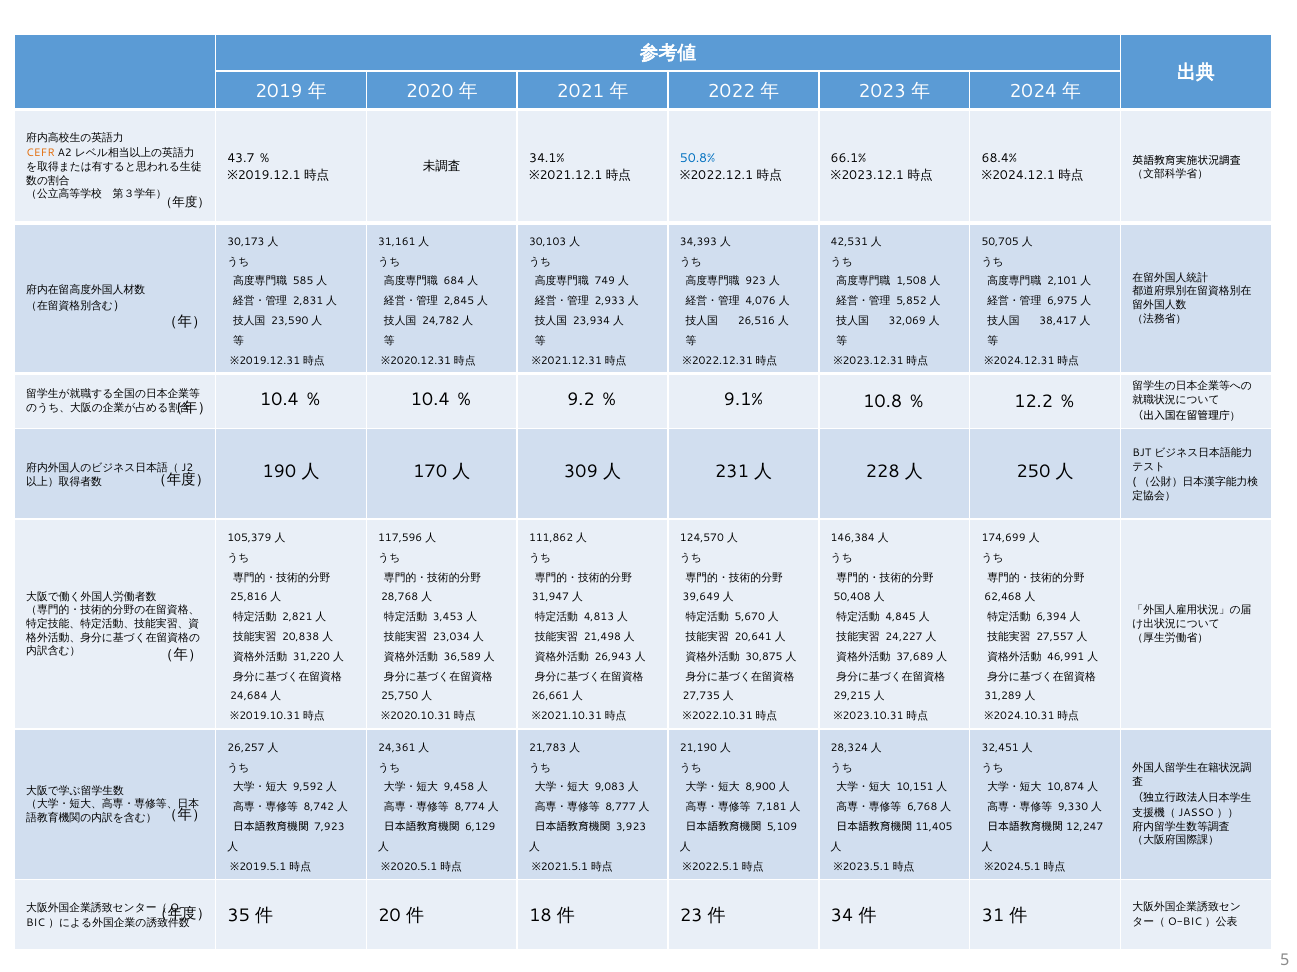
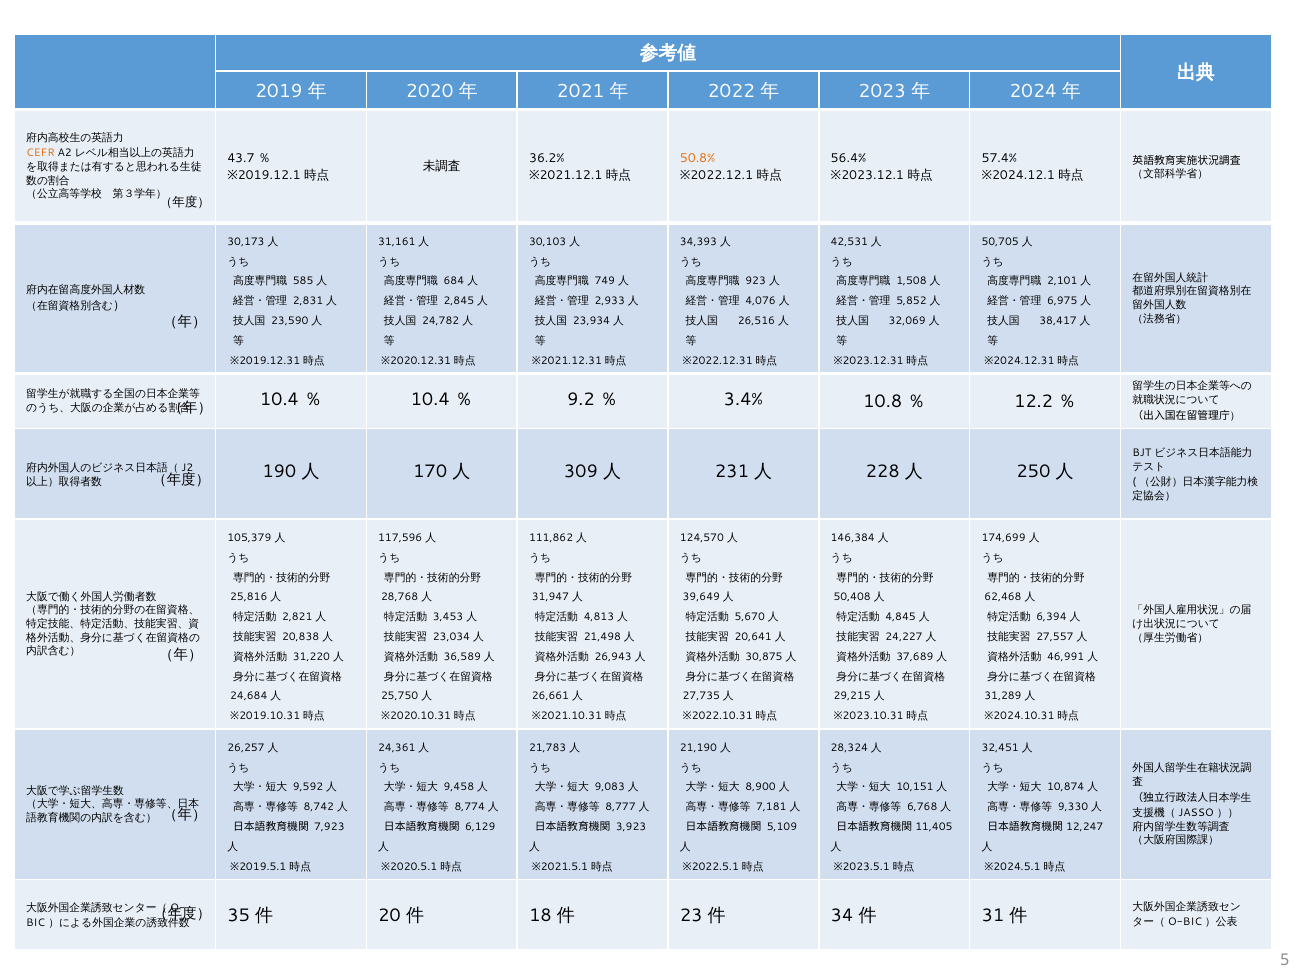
34.1%: 34.1% -> 36.2%
50.8% colour: blue -> orange
66.1%: 66.1% -> 56.4%
68.4%: 68.4% -> 57.4%
9.1%: 9.1% -> 3.4%
